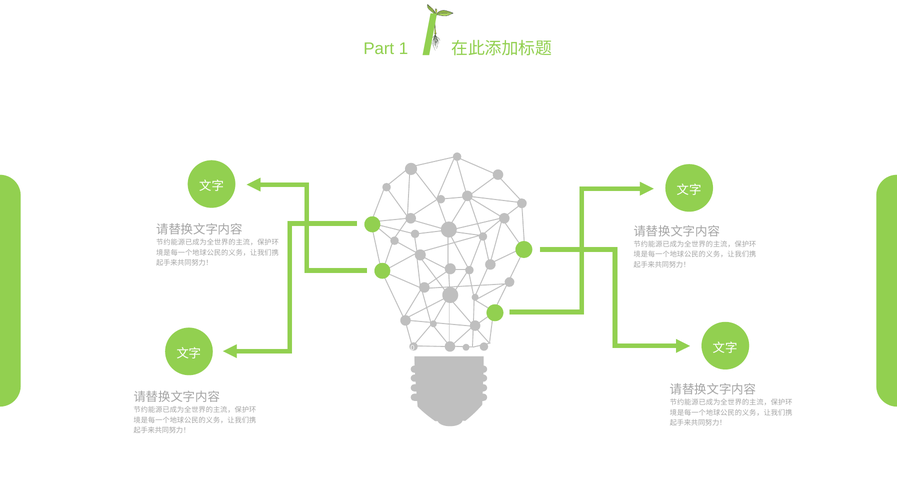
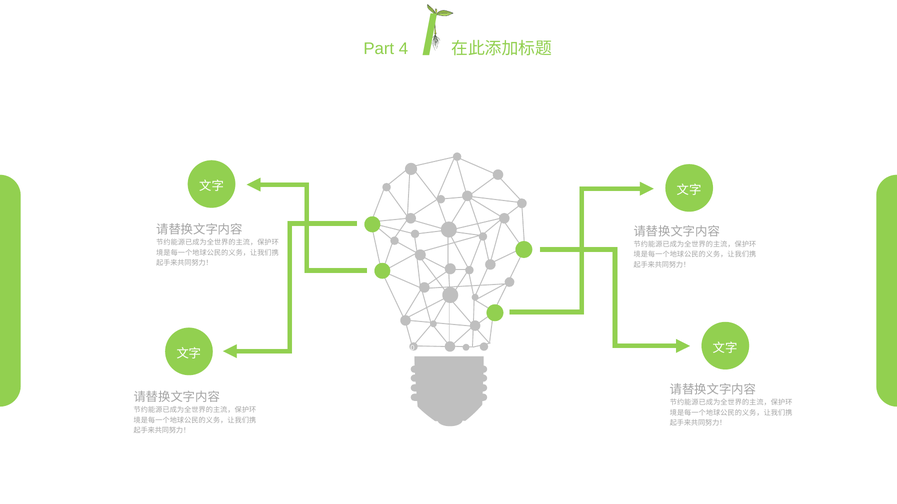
1: 1 -> 4
